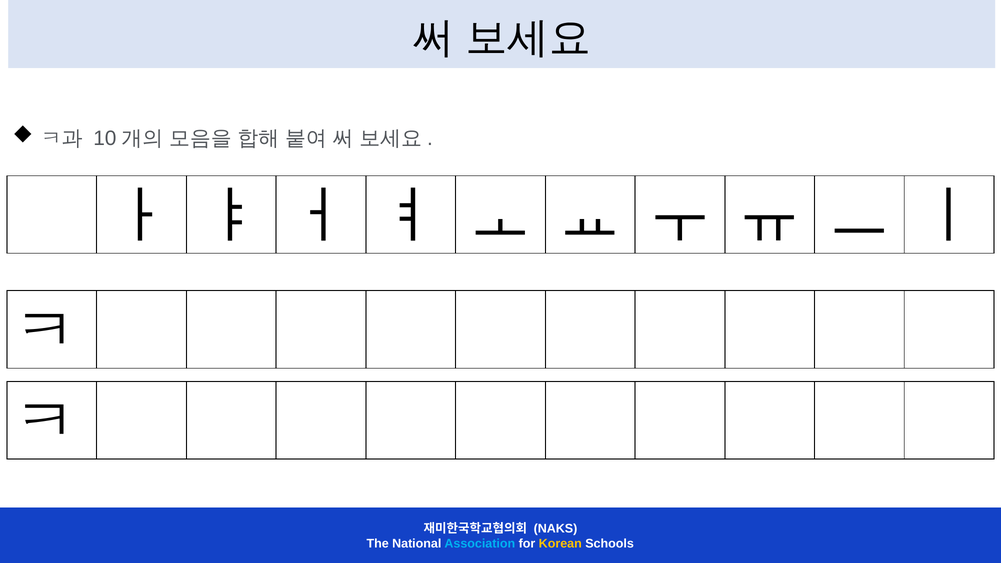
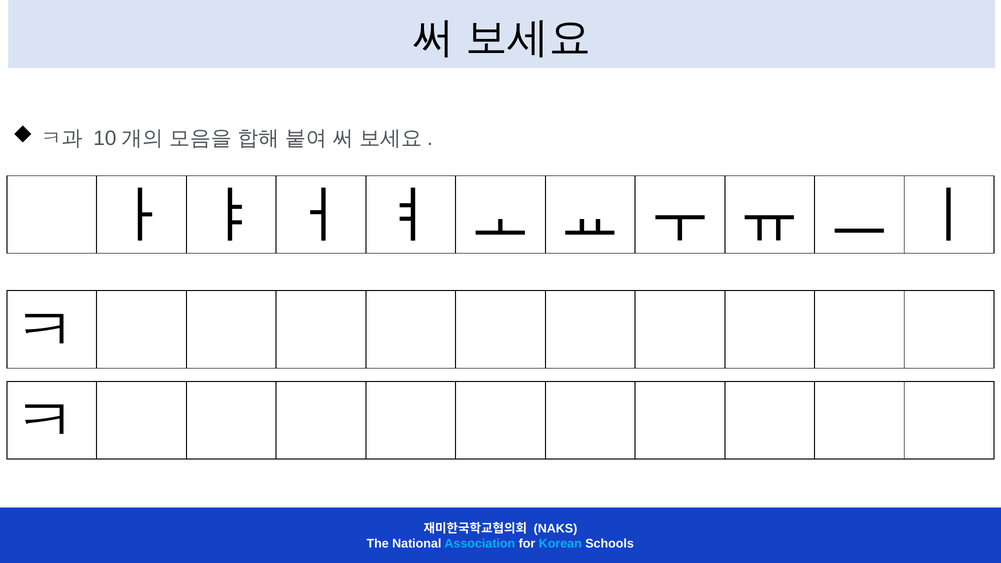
Korean colour: yellow -> light blue
